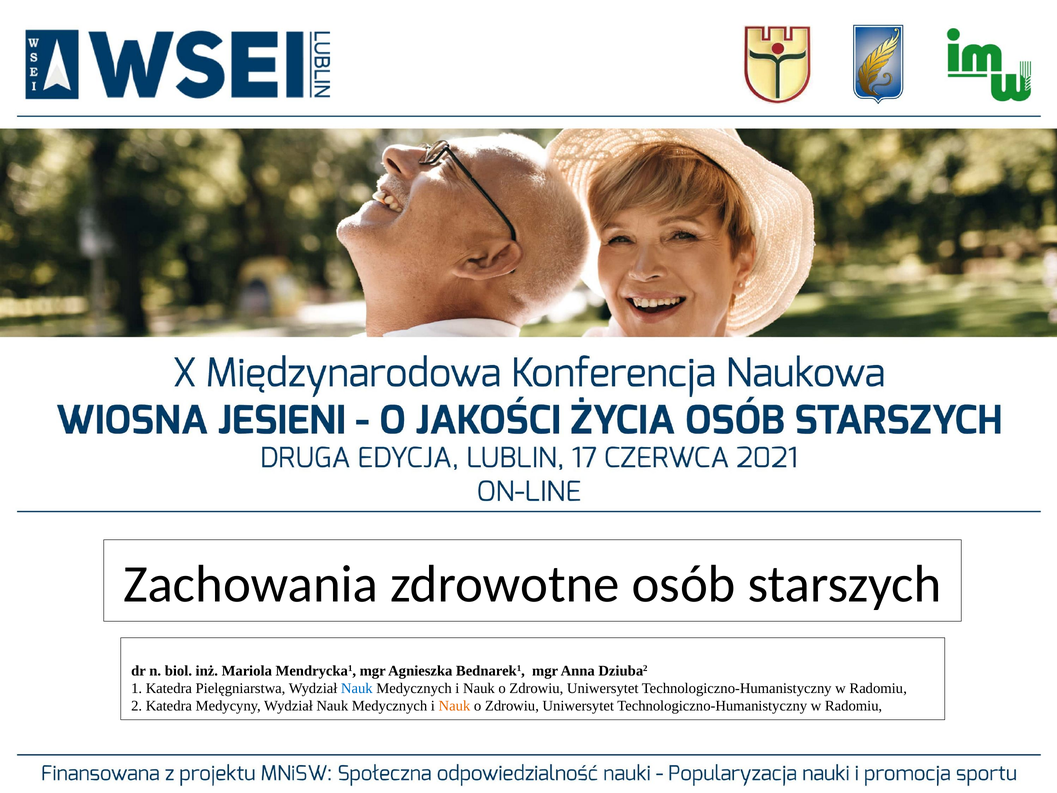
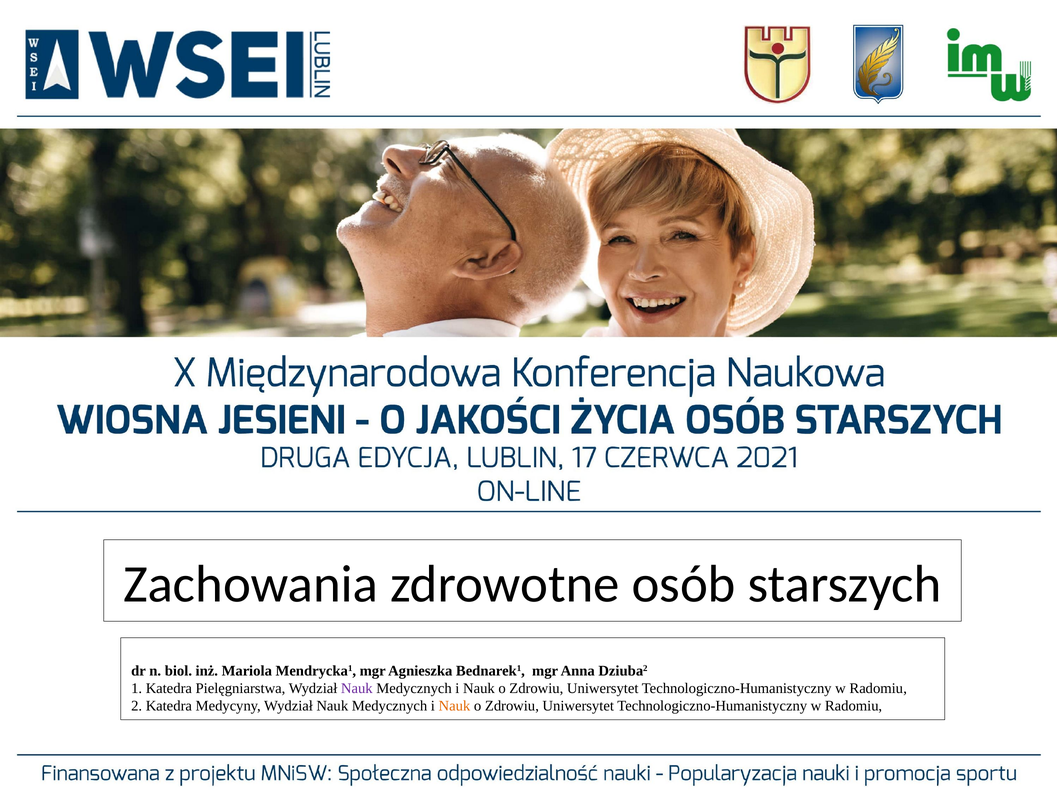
Nauk at (357, 688) colour: blue -> purple
